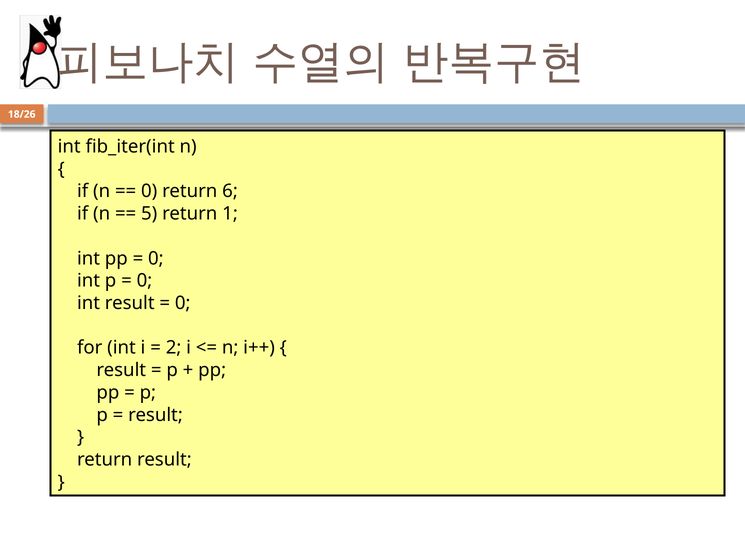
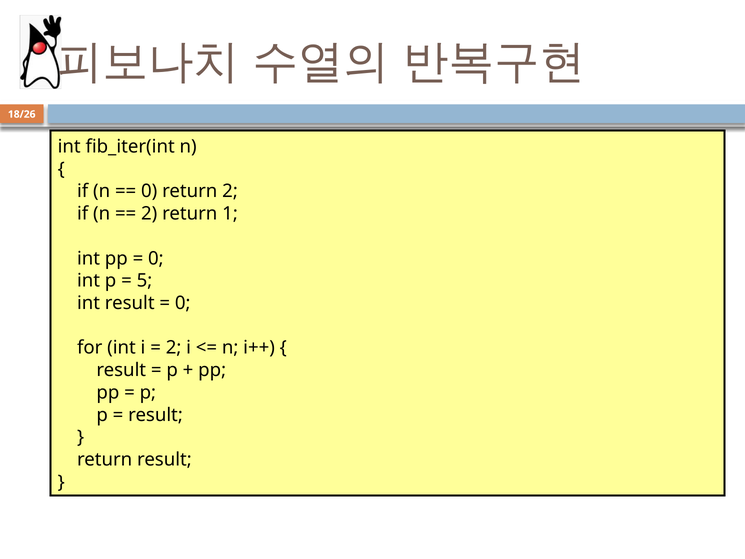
return 6: 6 -> 2
5 at (149, 214): 5 -> 2
0 at (144, 281): 0 -> 5
